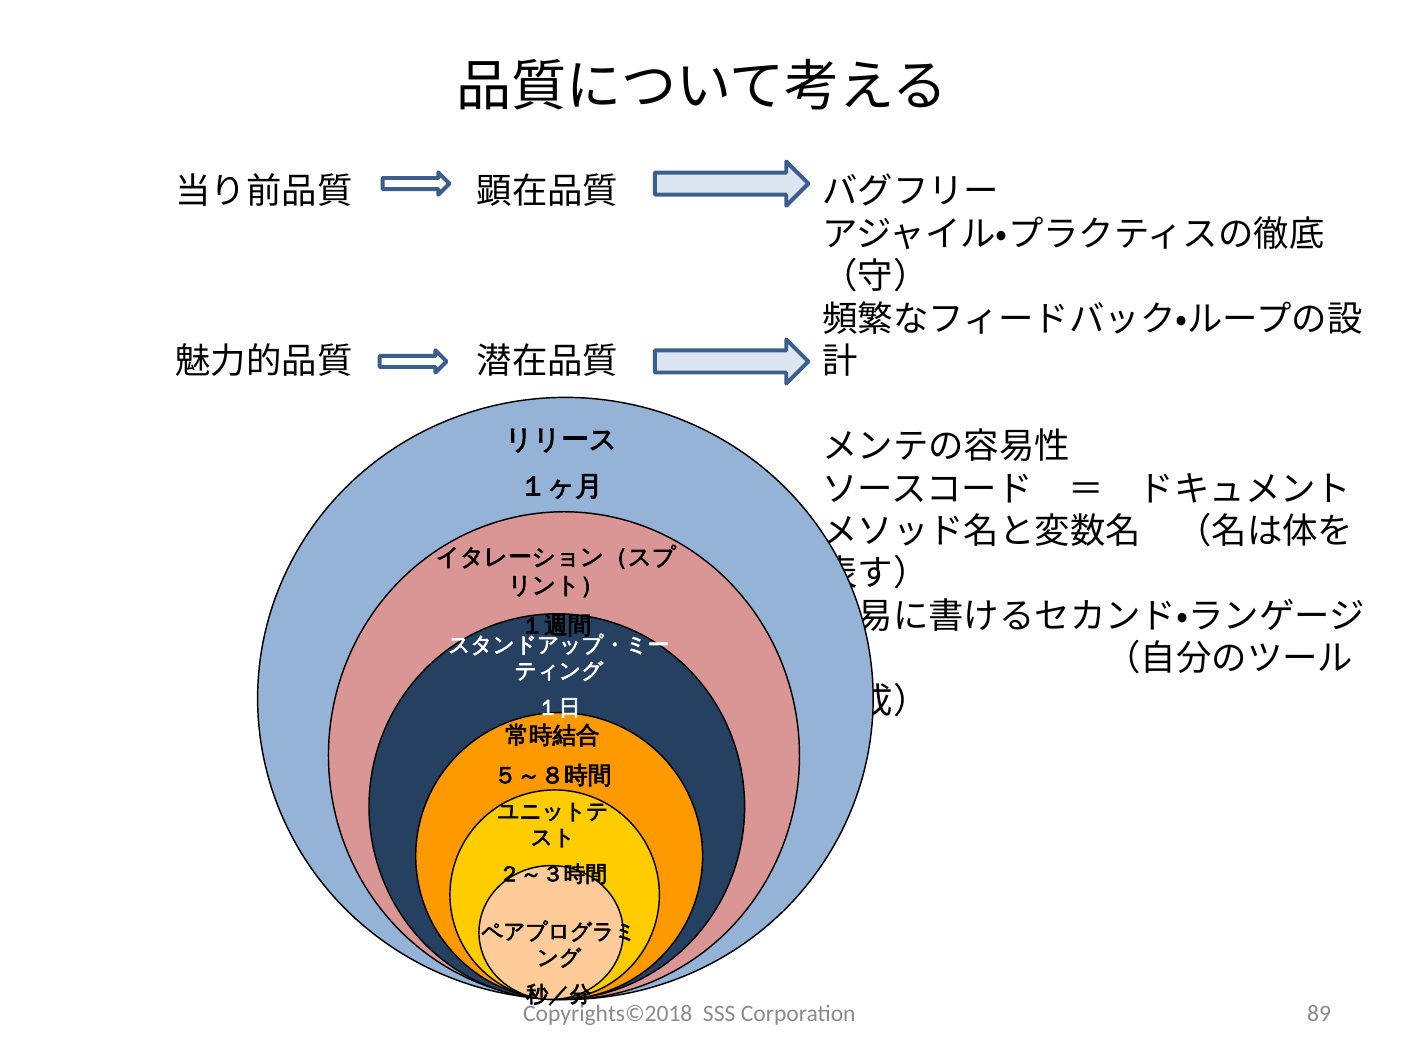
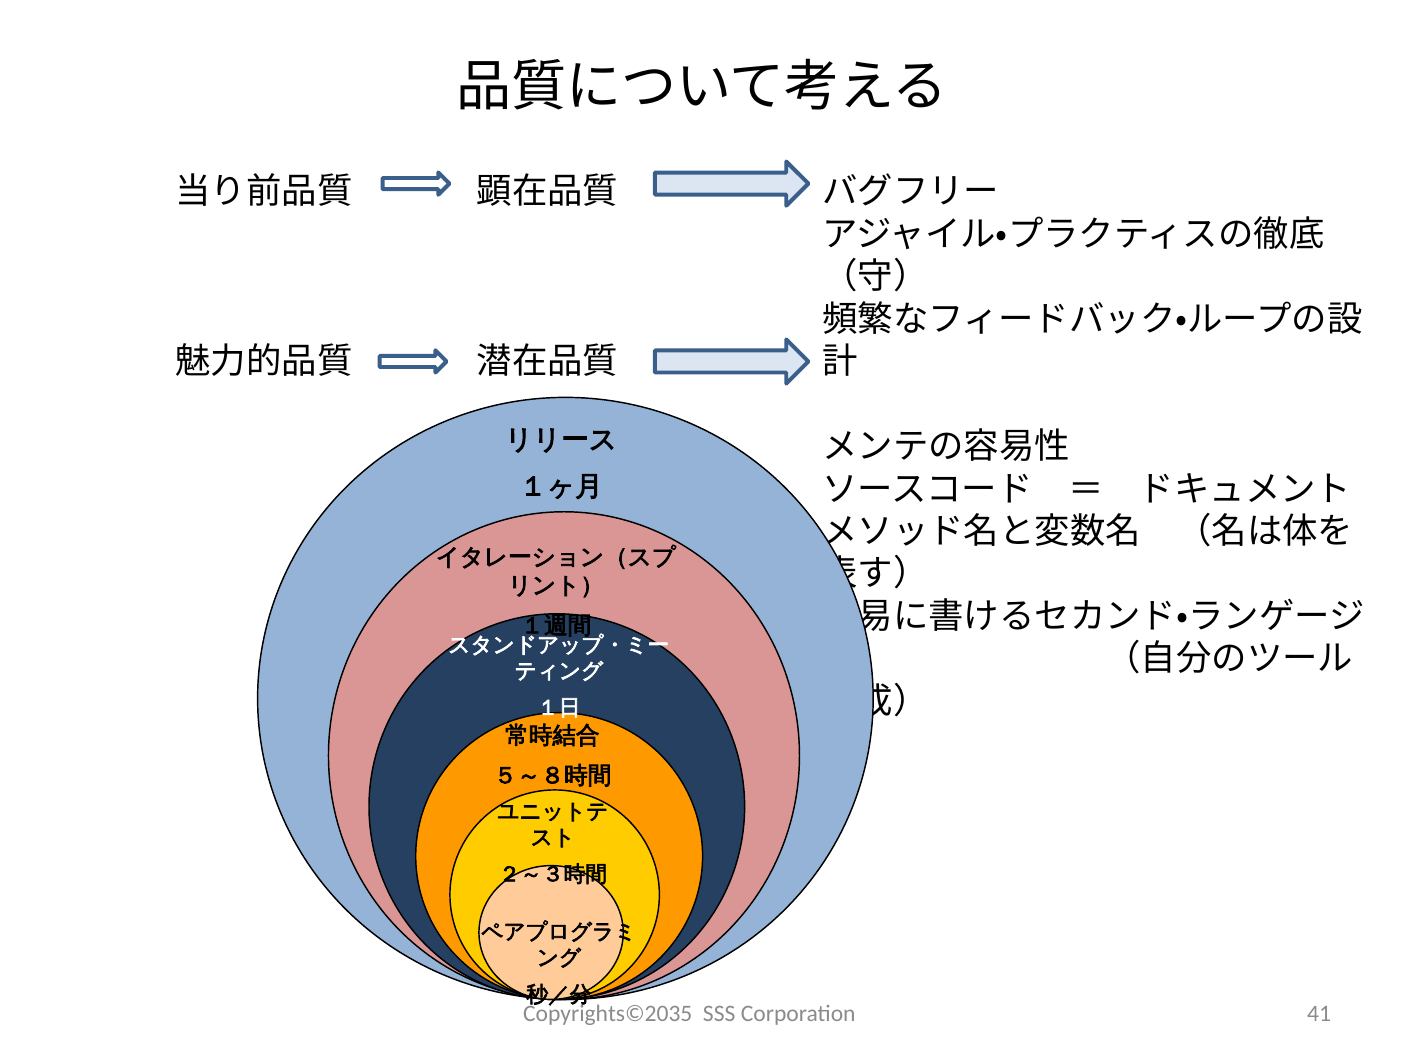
Copyrights©2018: Copyrights©2018 -> Copyrights©2035
89: 89 -> 41
